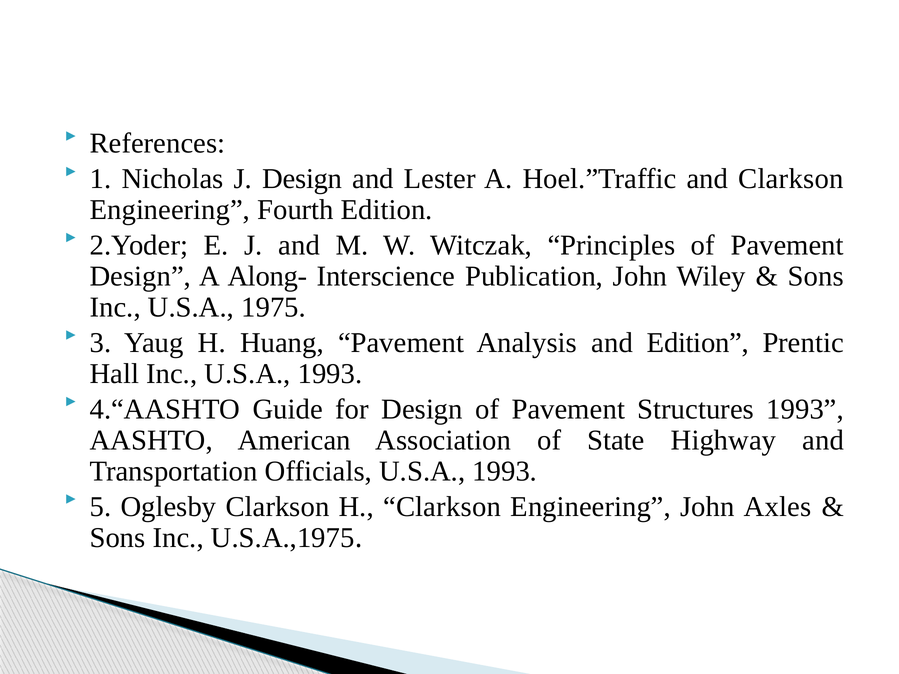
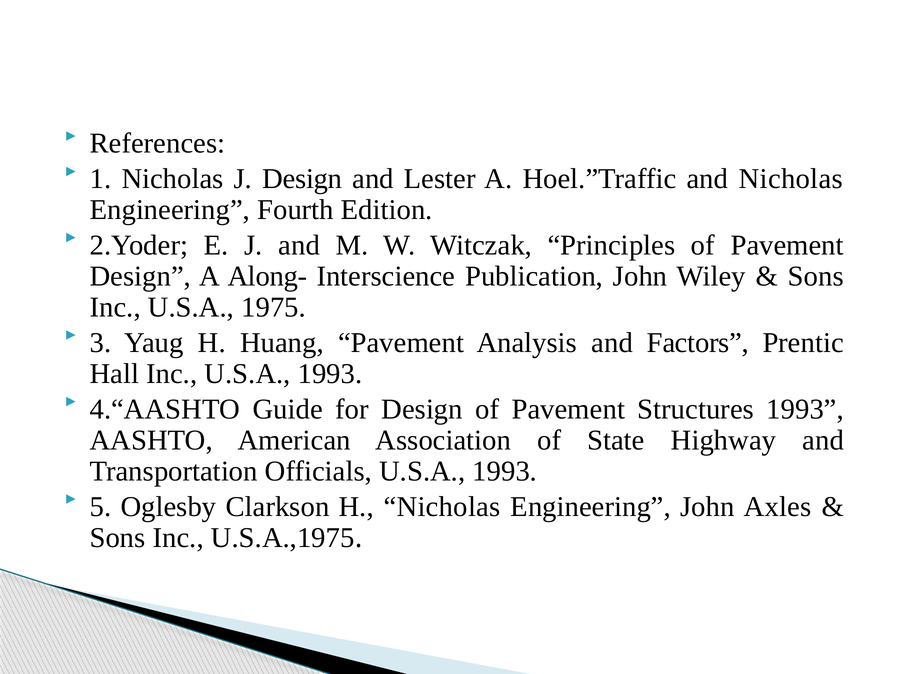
and Clarkson: Clarkson -> Nicholas
and Edition: Edition -> Factors
H Clarkson: Clarkson -> Nicholas
